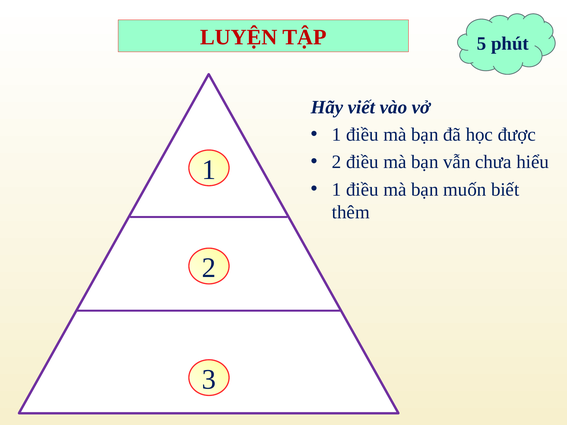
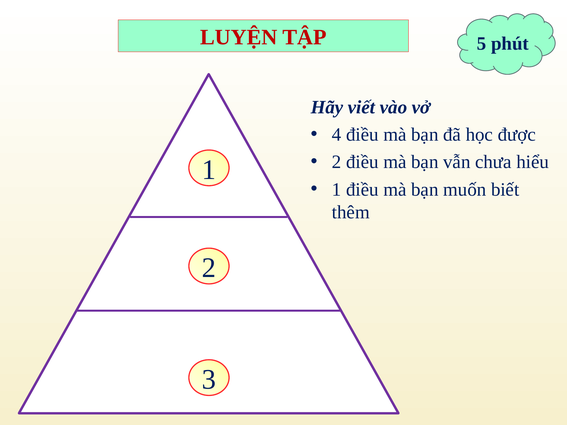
1 at (337, 135): 1 -> 4
